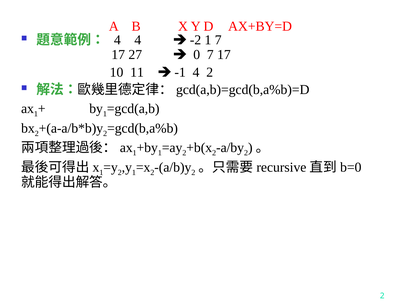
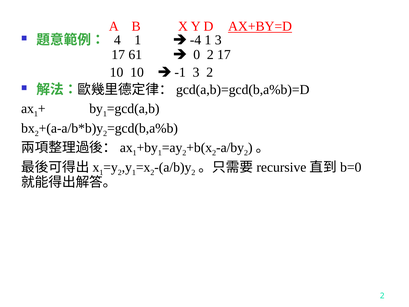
AX+BY=D underline: none -> present
4 4: 4 -> 1
-2: -2 -> -4
1 7: 7 -> 3
27: 27 -> 61
0 7: 7 -> 2
10 11: 11 -> 10
-1 4: 4 -> 3
